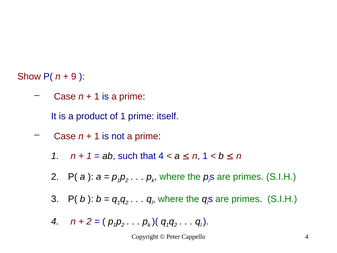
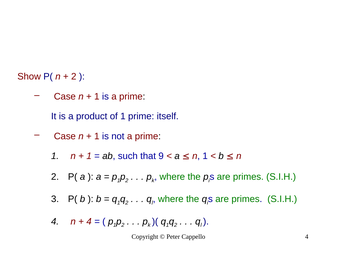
9 at (74, 76): 9 -> 2
that 4: 4 -> 9
2 at (89, 221): 2 -> 4
